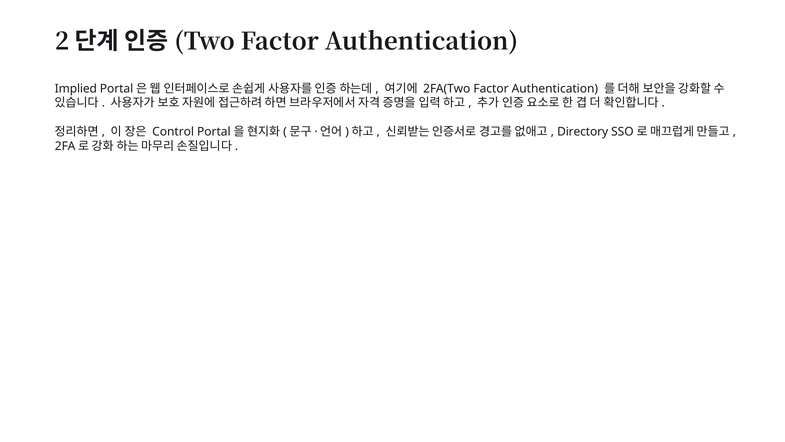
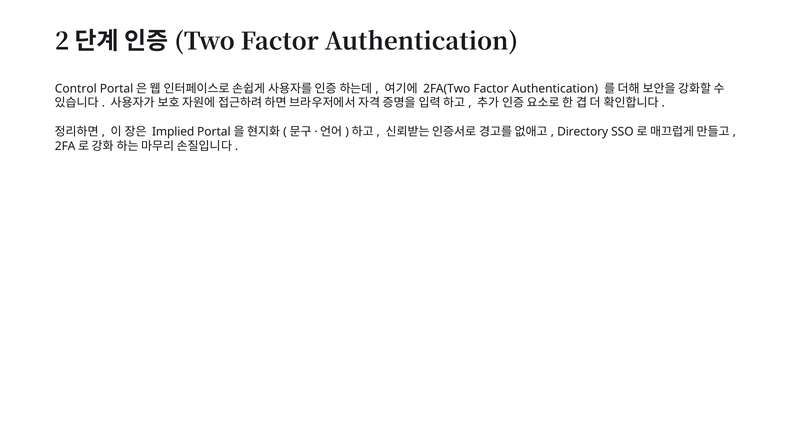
Implied: Implied -> Control
Control: Control -> Implied
